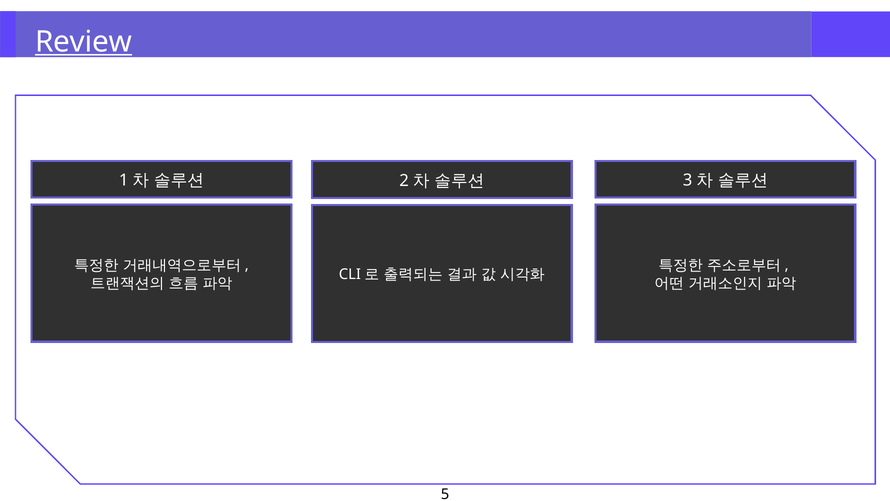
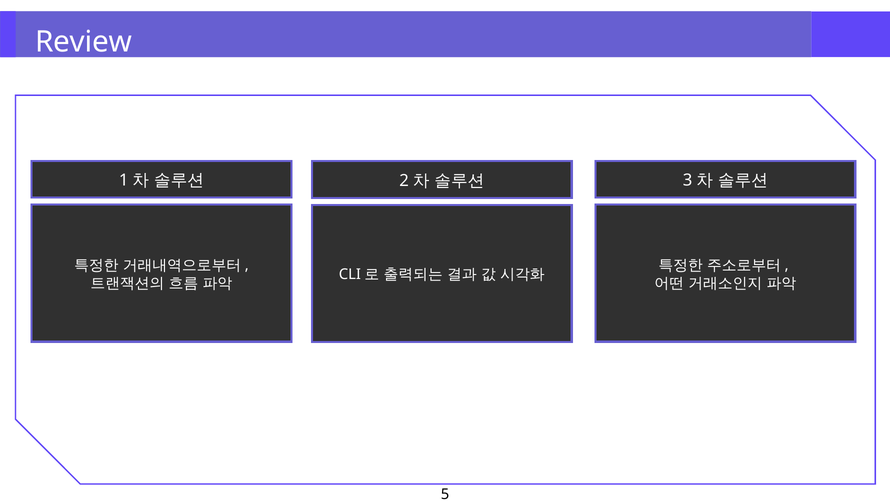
Review underline: present -> none
